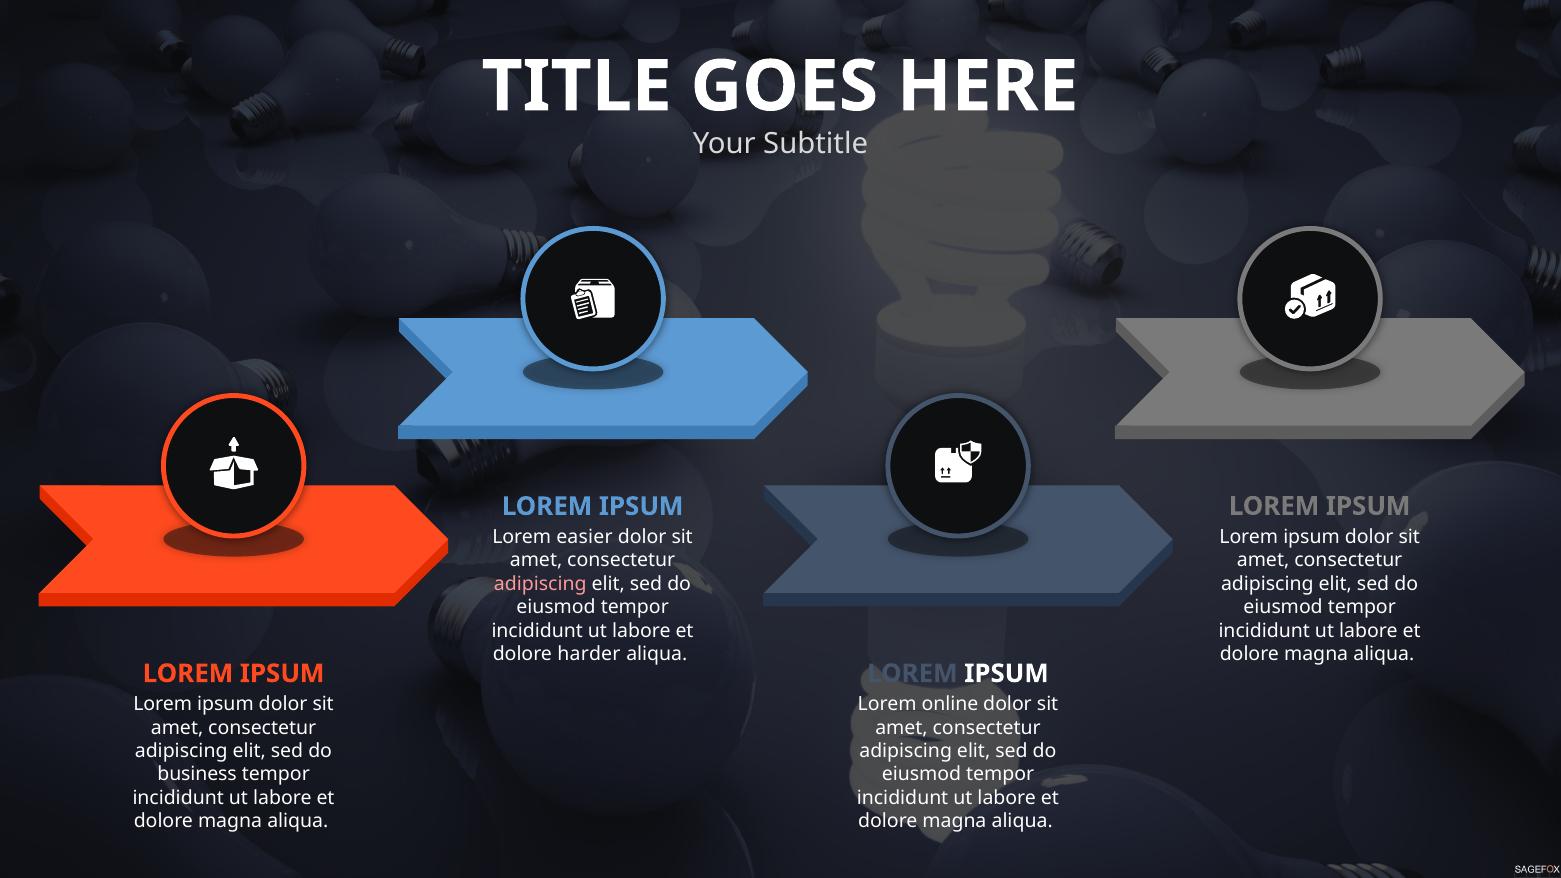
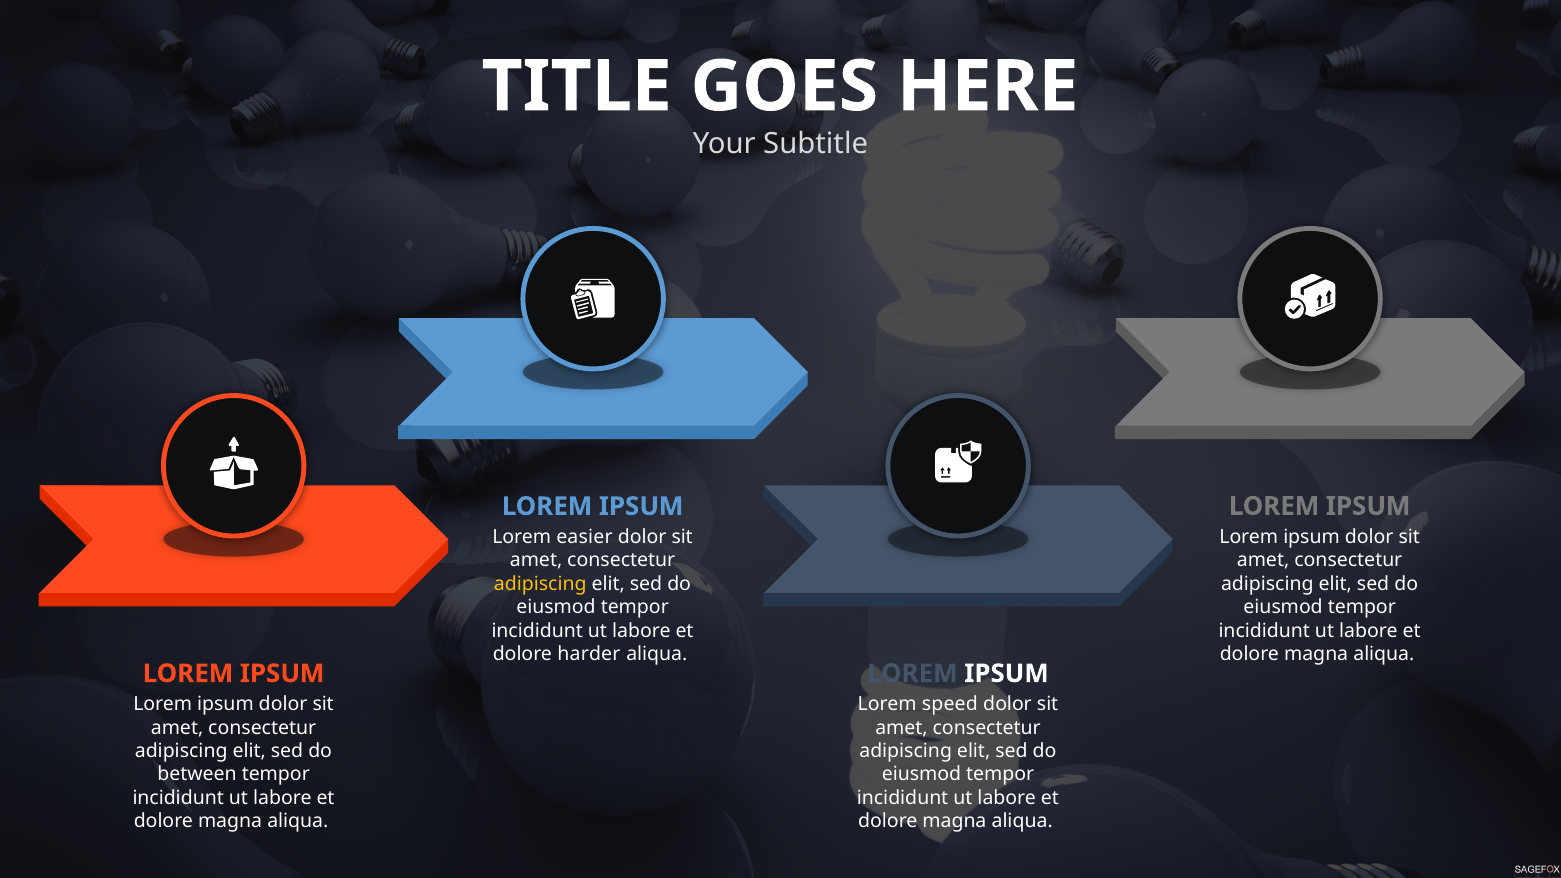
adipiscing at (540, 584) colour: pink -> yellow
online: online -> speed
business: business -> between
